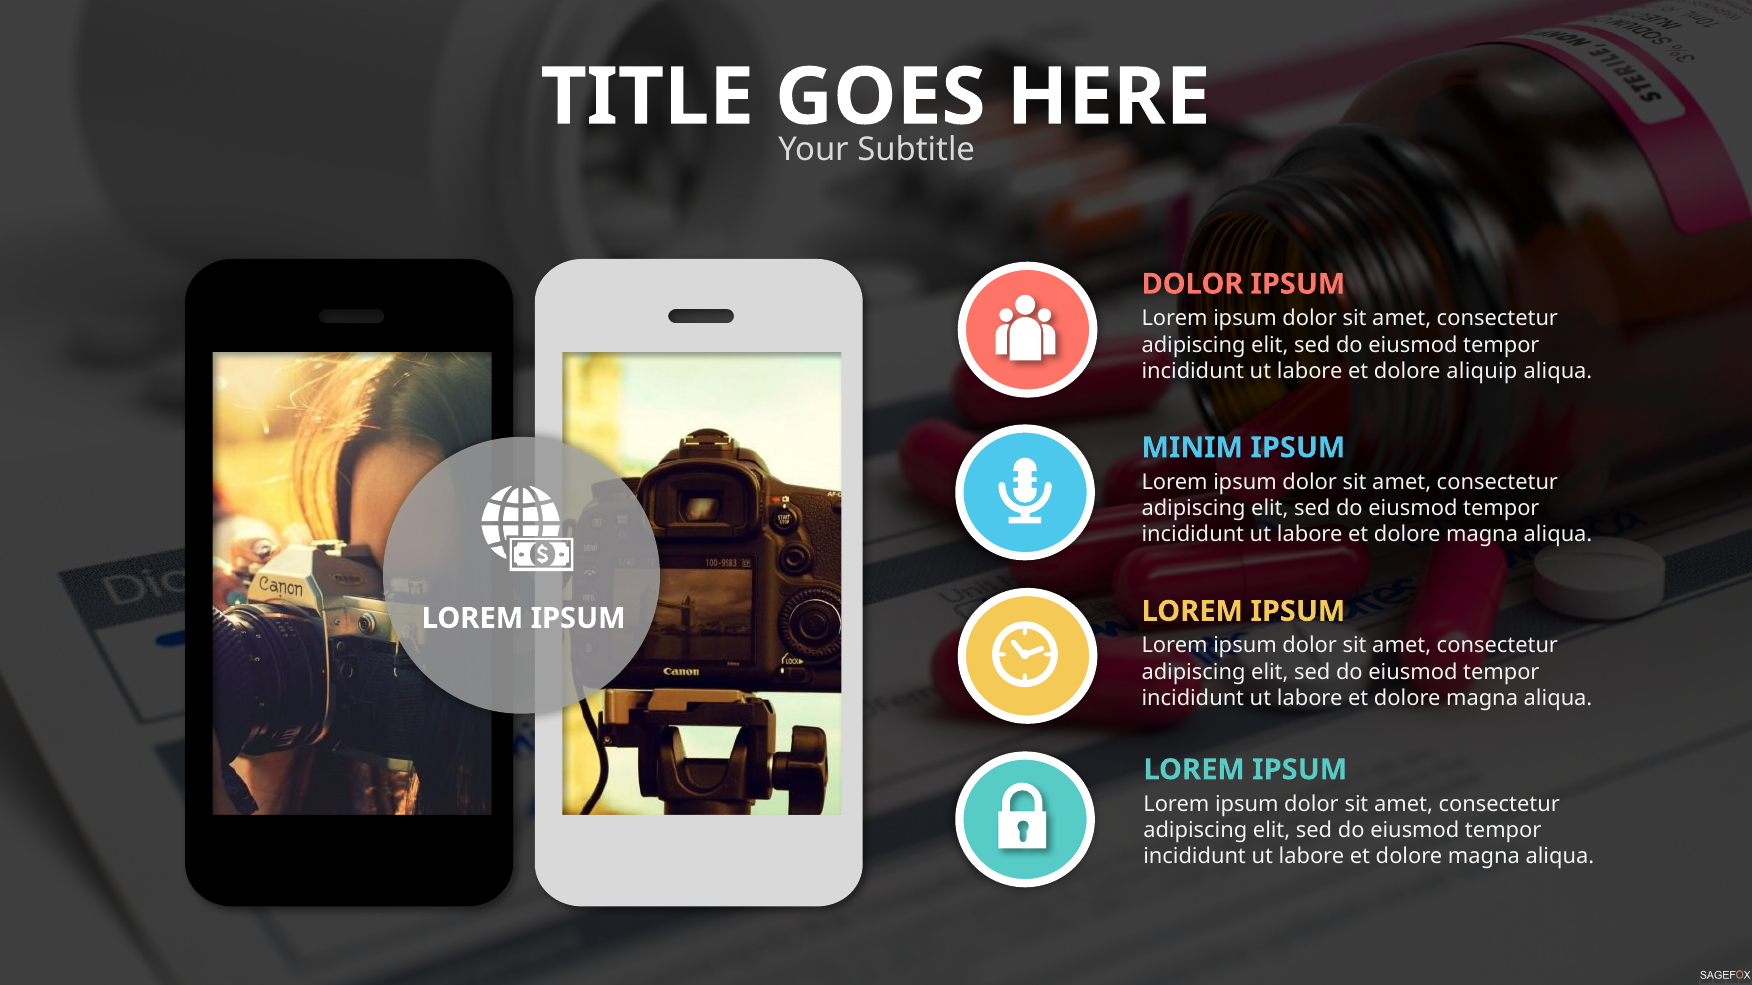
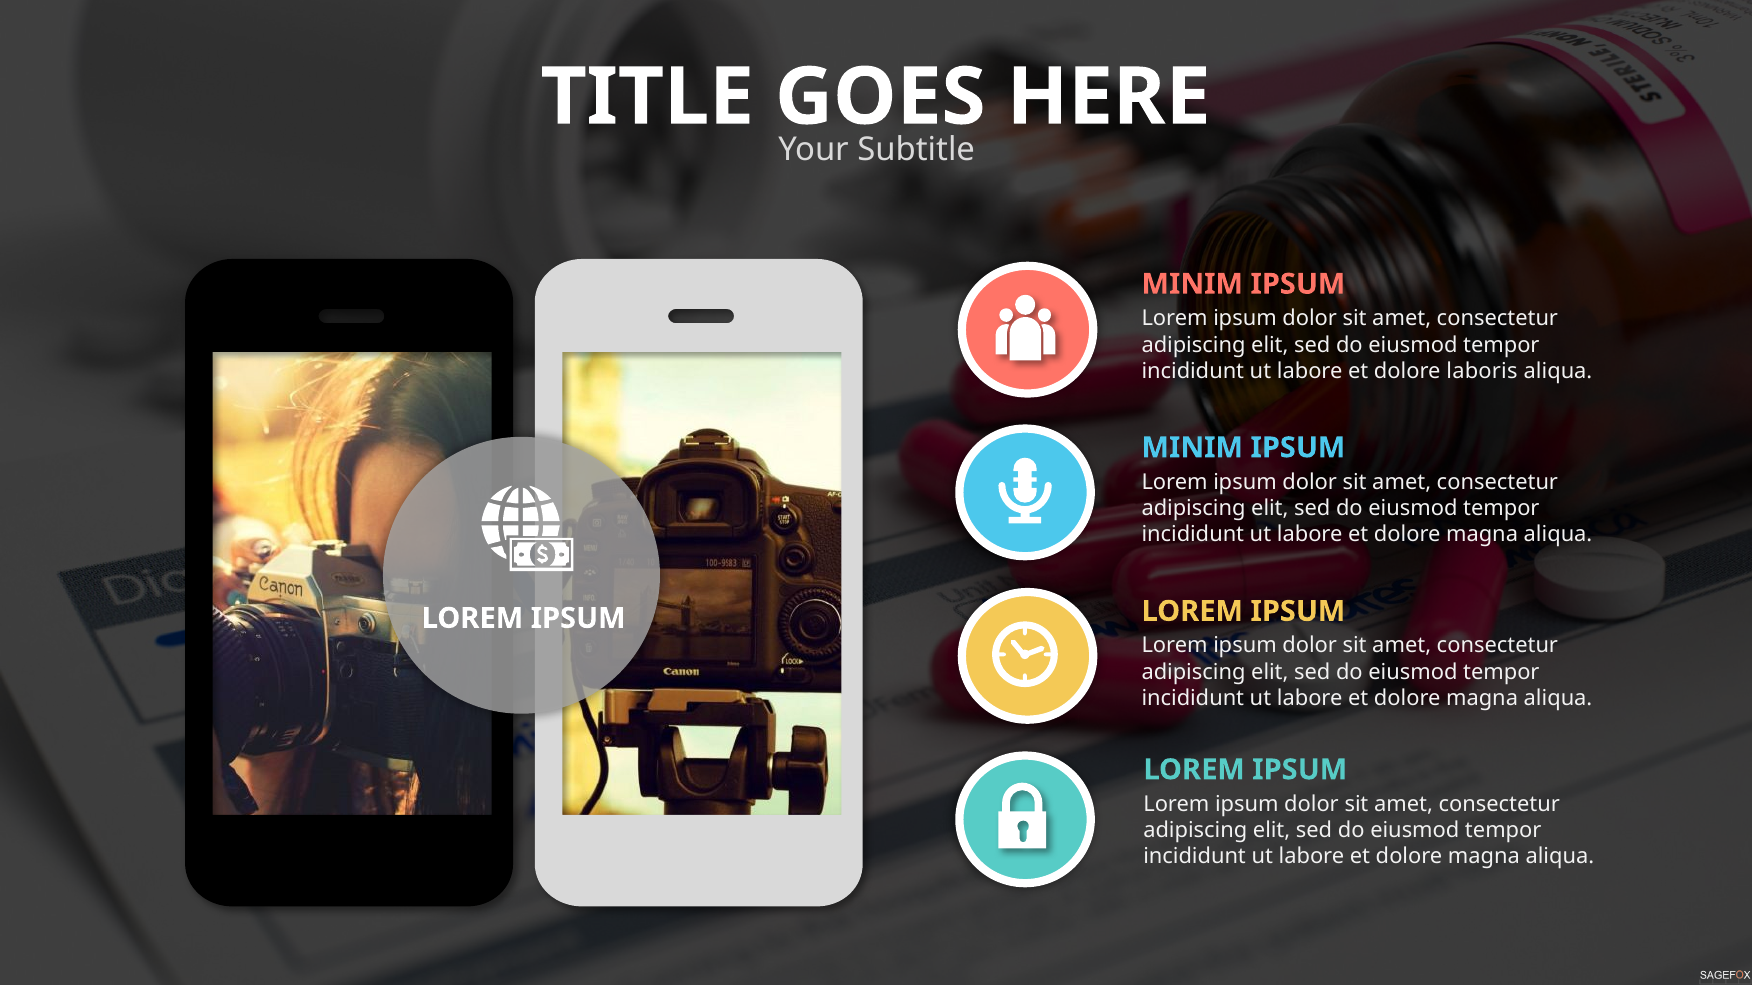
DOLOR at (1192, 284): DOLOR -> MINIM
aliquip: aliquip -> laboris
